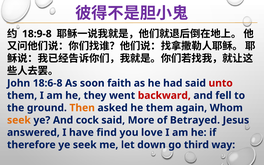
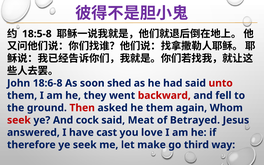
18:9-8: 18:9-8 -> 18:5-8
faith: faith -> shed
Then colour: orange -> red
seek at (19, 120) colour: orange -> red
More: More -> Meat
find: find -> cast
down: down -> make
